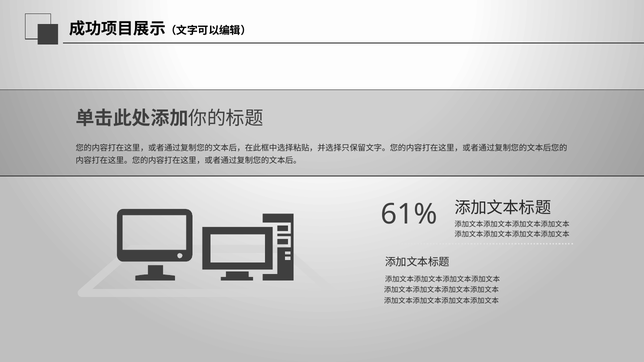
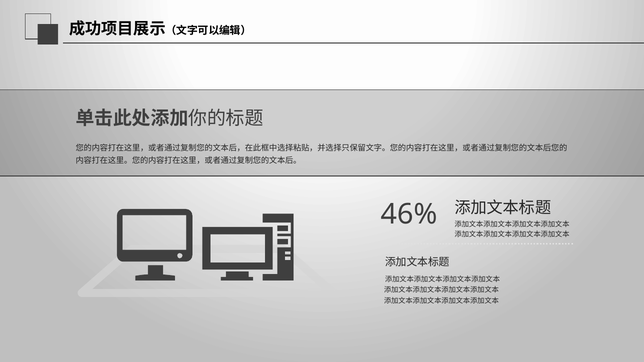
61%: 61% -> 46%
